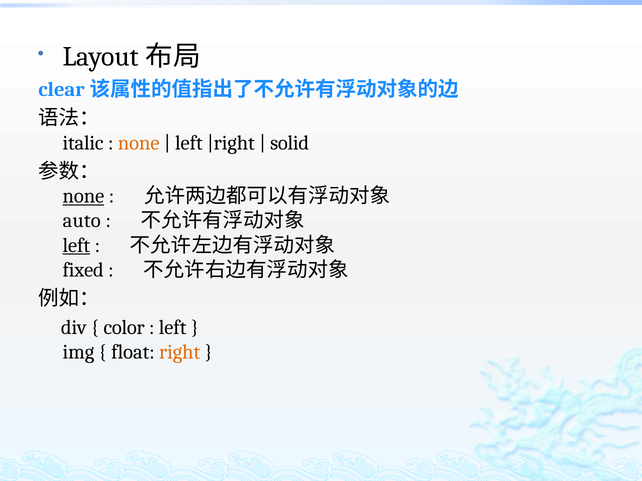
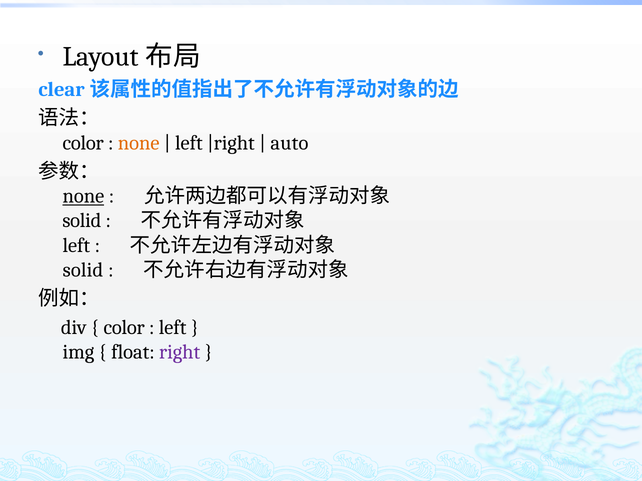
italic at (83, 143): italic -> color
solid: solid -> auto
auto at (82, 221): auto -> solid
left at (76, 246) underline: present -> none
fixed at (83, 270): fixed -> solid
right colour: orange -> purple
